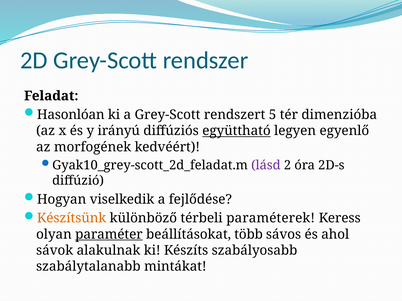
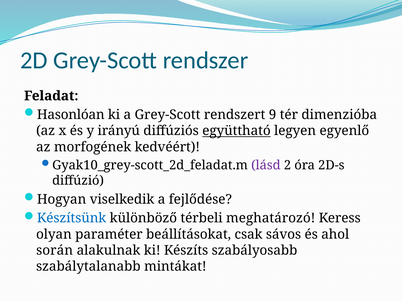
5: 5 -> 9
Készítsünk colour: orange -> blue
paraméterek: paraméterek -> meghatározó
paraméter underline: present -> none
több: több -> csak
sávok: sávok -> során
